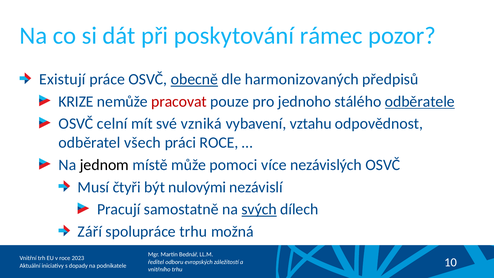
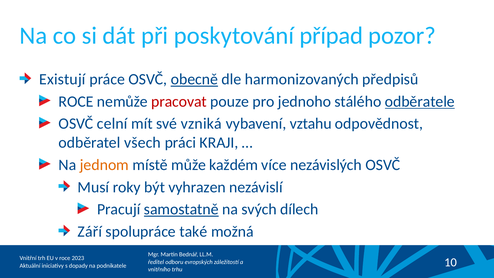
rámec: rámec -> případ
KRIZE at (76, 102): KRIZE -> ROCE
práci ROCE: ROCE -> KRAJI
jednom colour: black -> orange
pomoci: pomoci -> každém
čtyři: čtyři -> roky
nulovými: nulovými -> vyhrazen
samostatně underline: none -> present
svých underline: present -> none
spolupráce trhu: trhu -> také
